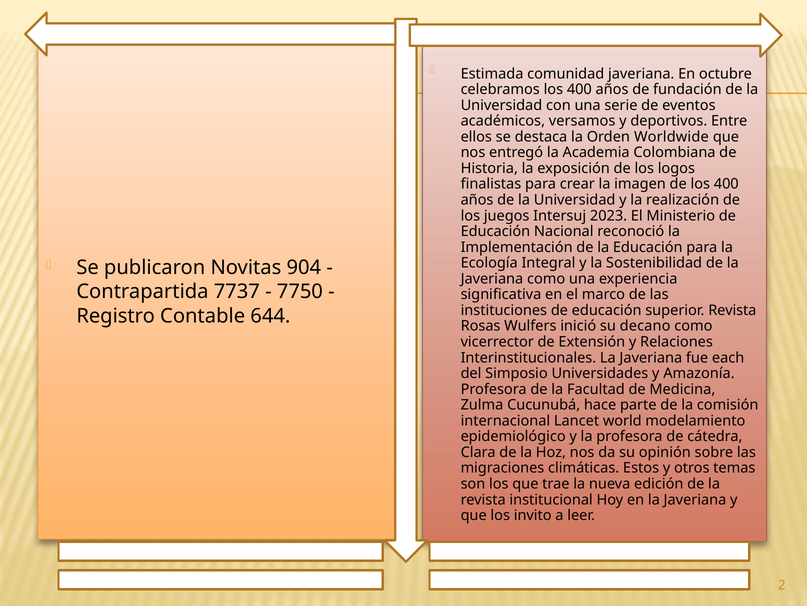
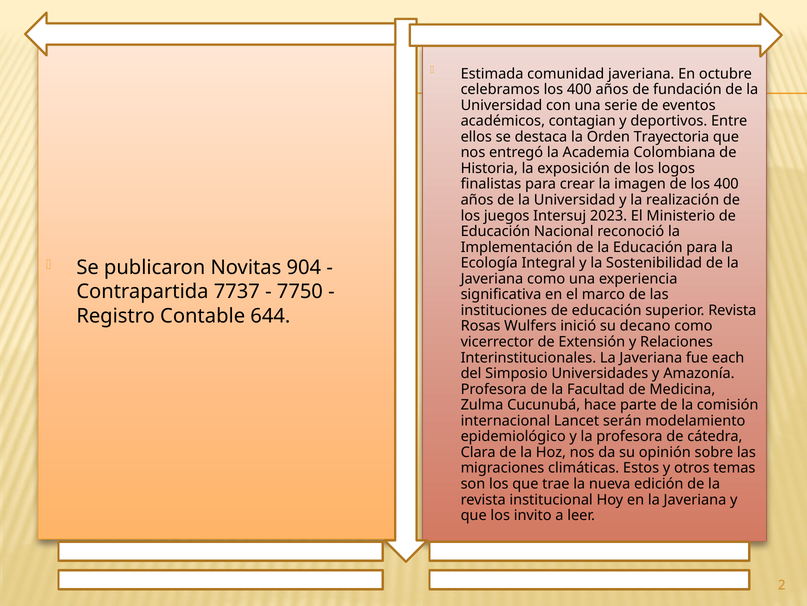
versamos: versamos -> contagian
Worldwide: Worldwide -> Trayectoria
world: world -> serán
